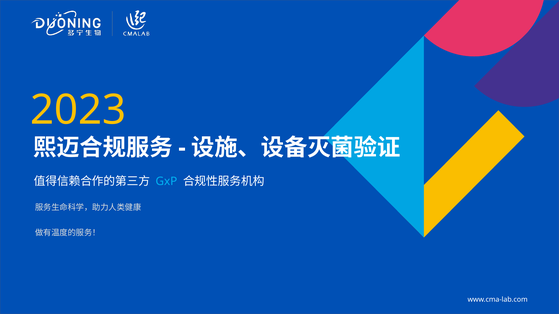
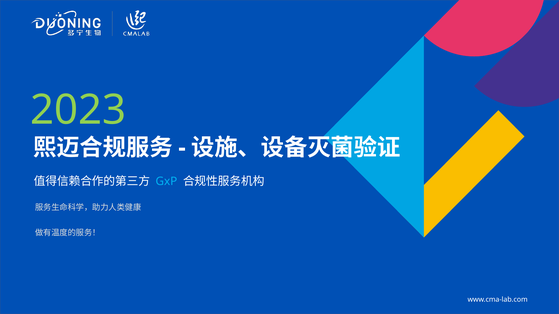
2023 colour: yellow -> light green
